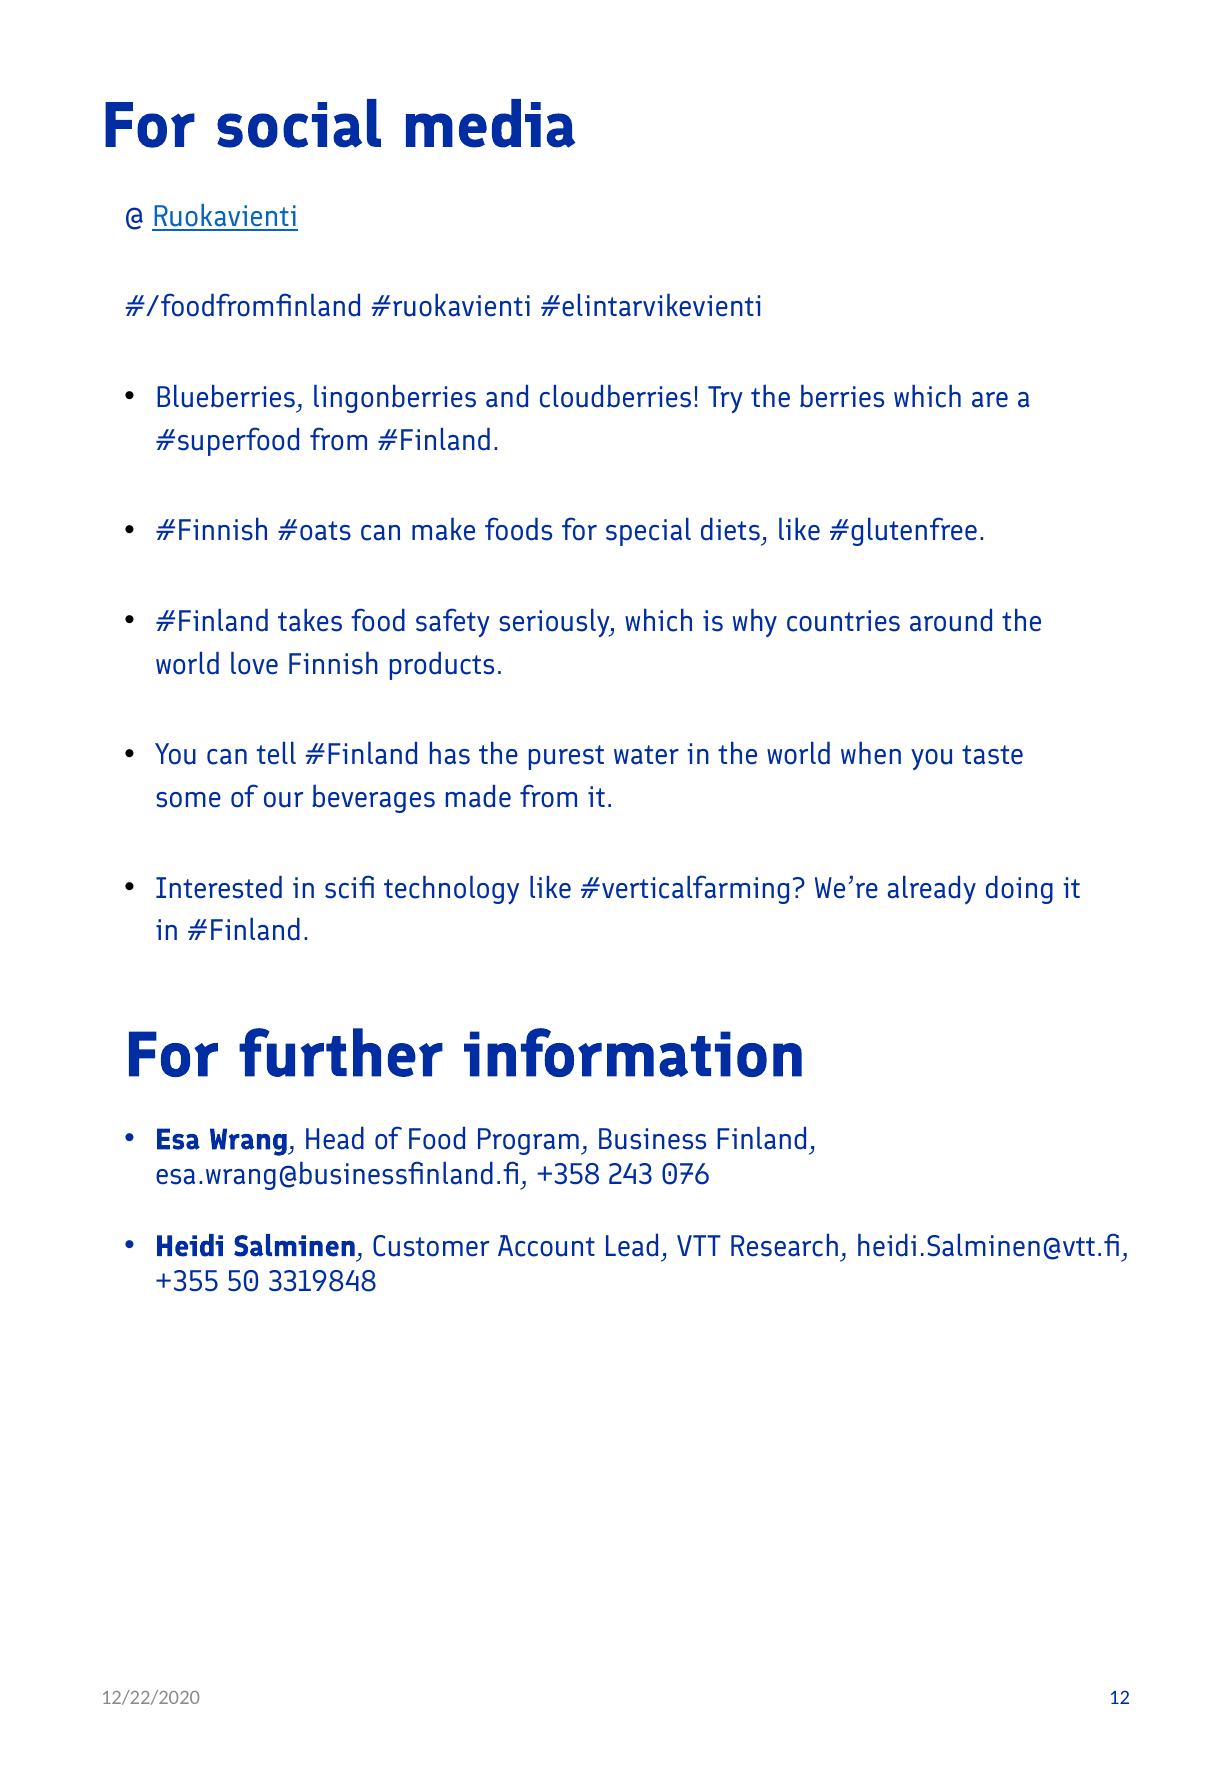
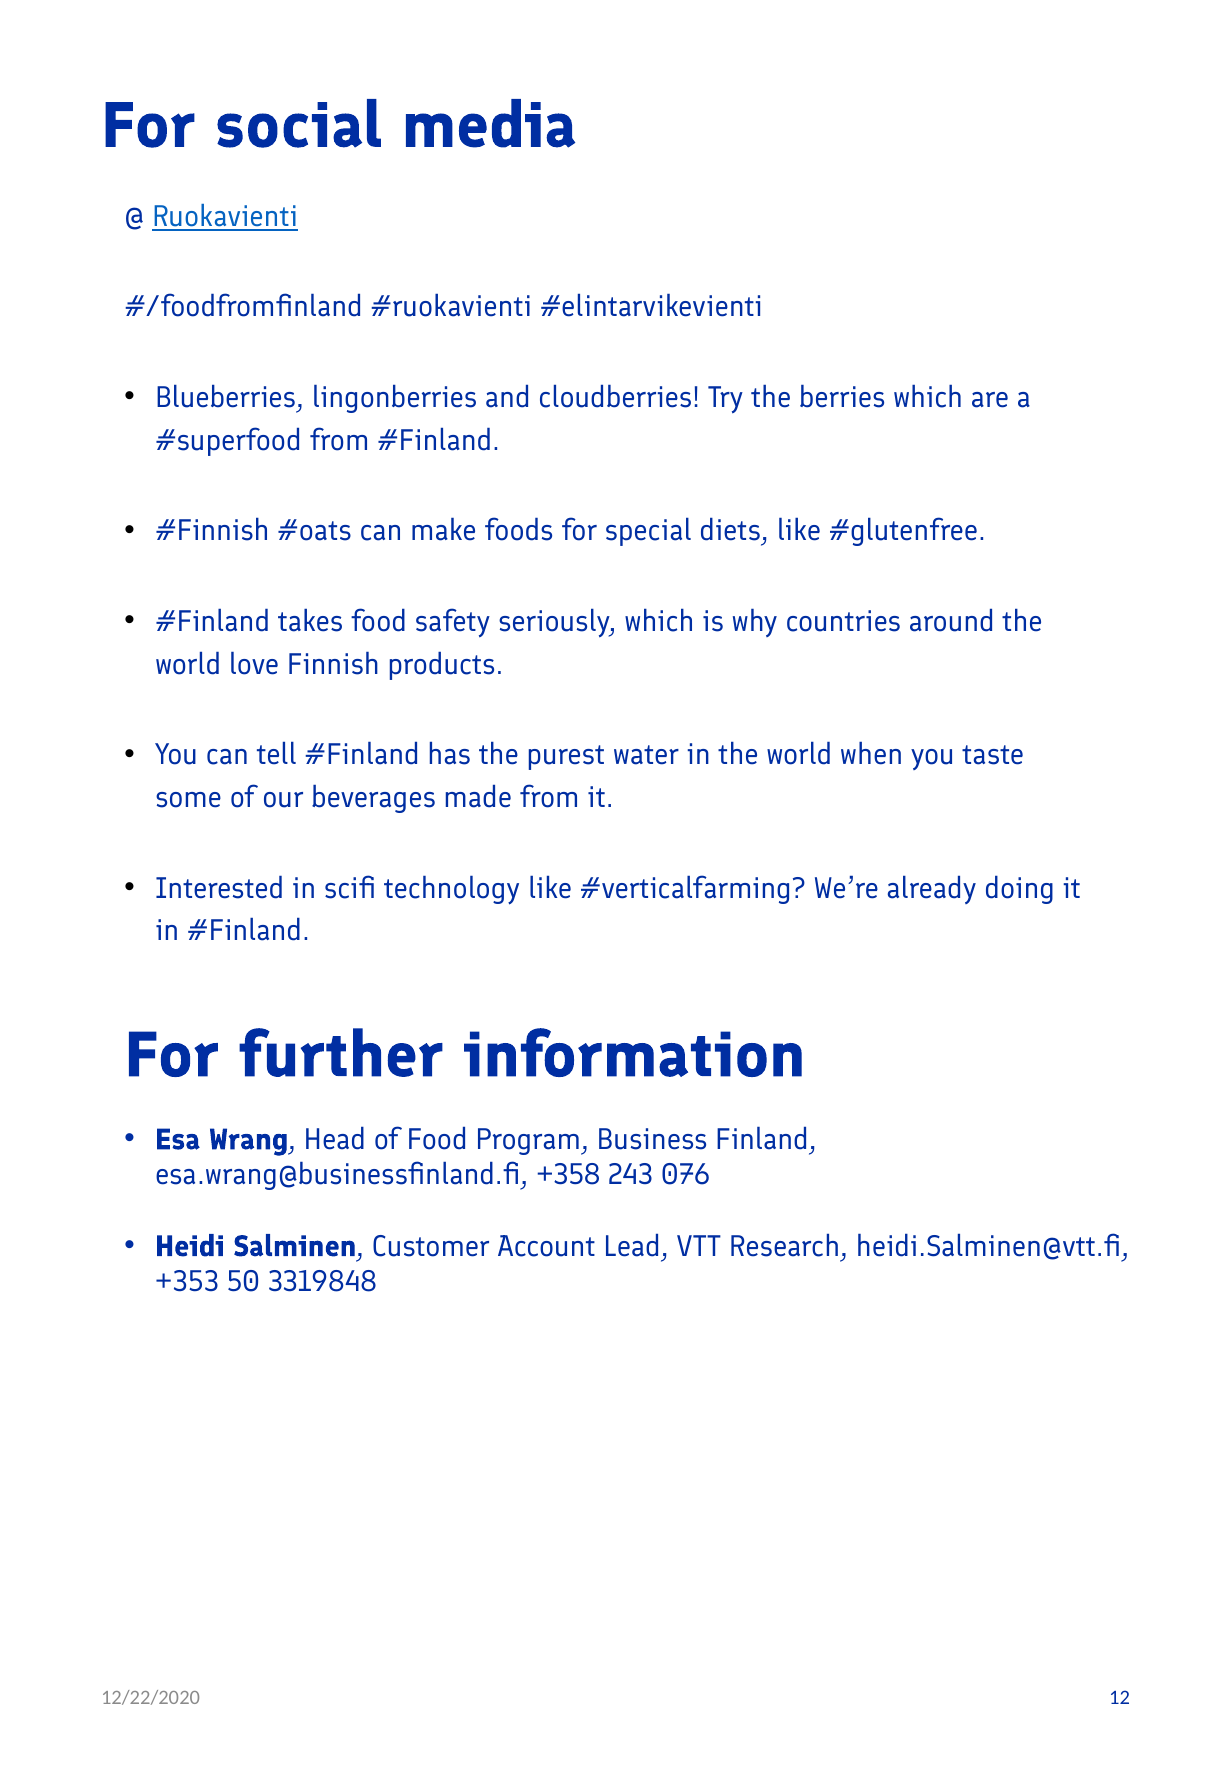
+355: +355 -> +353
